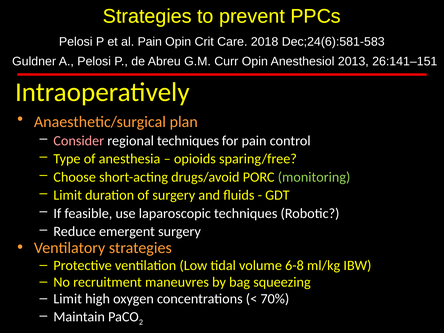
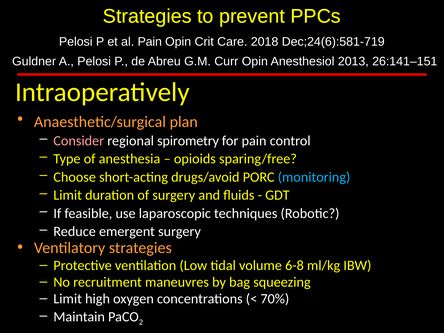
Dec;24(6):581-583: Dec;24(6):581-583 -> Dec;24(6):581-719
regional techniques: techniques -> spirometry
monitoring colour: light green -> light blue
